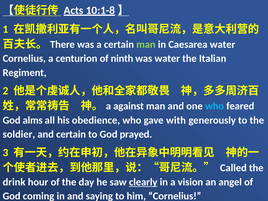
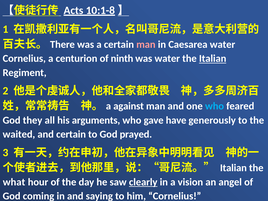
man at (146, 44) colour: light green -> pink
Italian at (213, 59) underline: none -> present
alms: alms -> they
obedience: obedience -> arguments
with: with -> have
soldier: soldier -> waited
Called at (233, 168): Called -> Italian
drink: drink -> what
